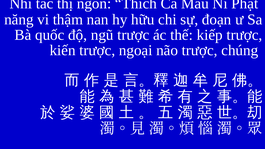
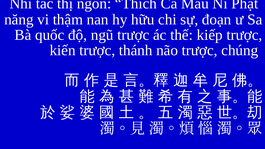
ngoại: ngoại -> thánh
